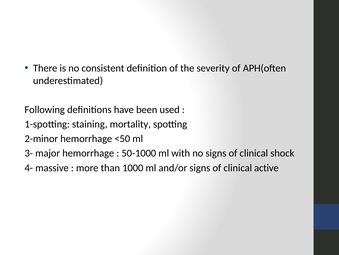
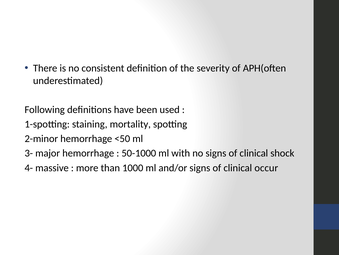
active: active -> occur
